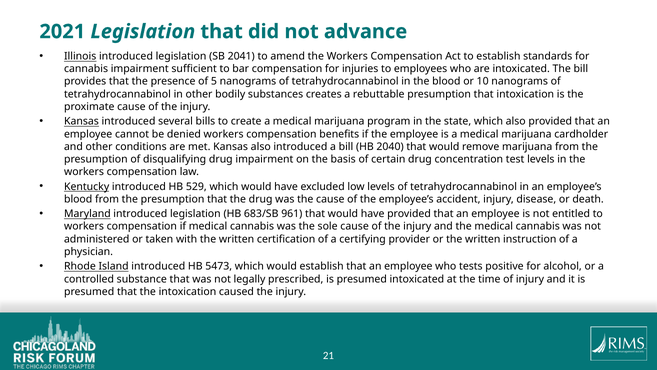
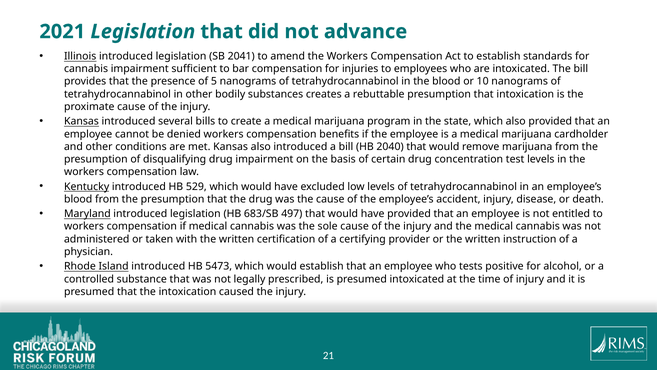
961: 961 -> 497
